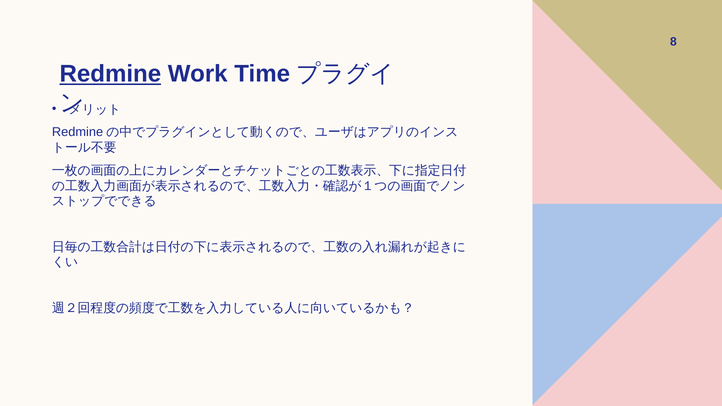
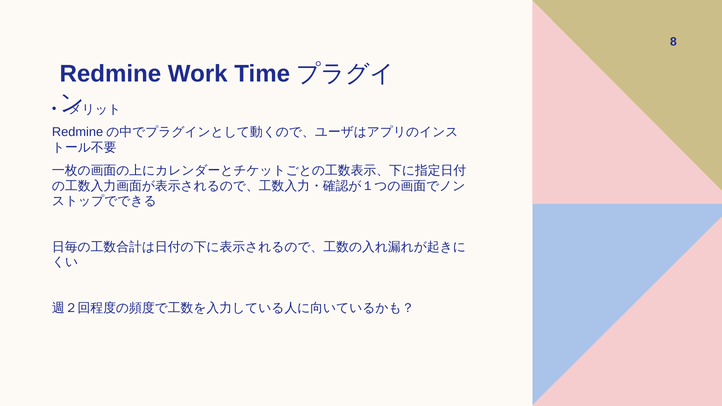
Redmine underline: present -> none
